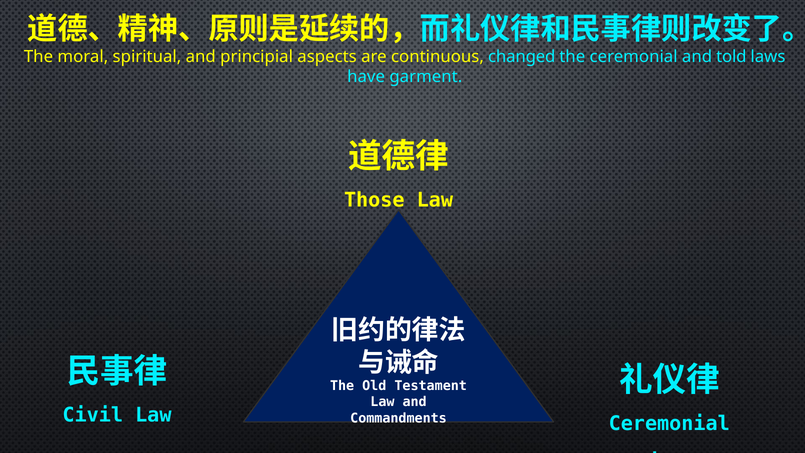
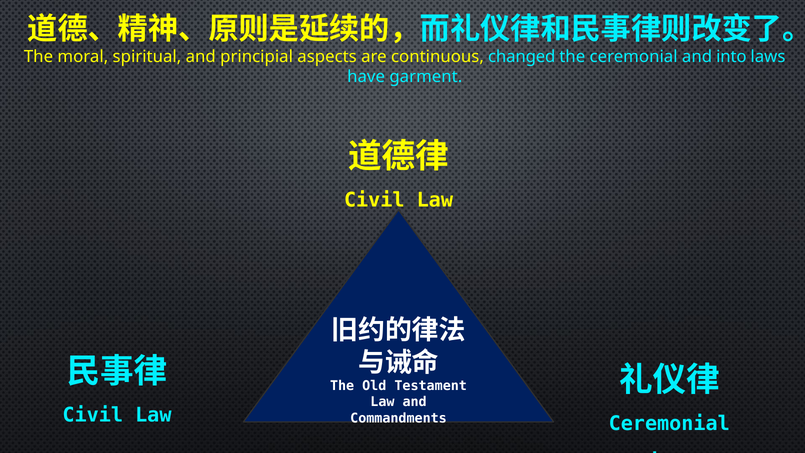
told: told -> into
Those at (374, 200): Those -> Civil
